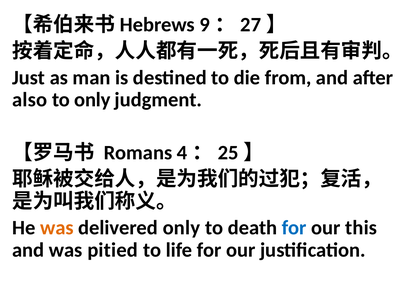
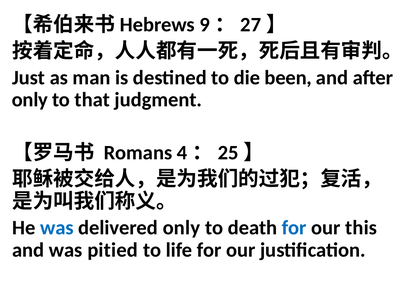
from: from -> been
also at (30, 100): also -> only
to only: only -> that
was at (57, 228) colour: orange -> blue
